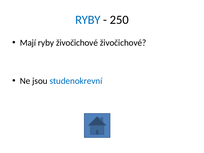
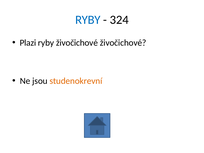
250: 250 -> 324
Mají: Mají -> Plazi
studenokrevní colour: blue -> orange
